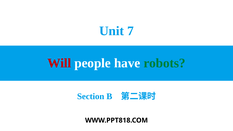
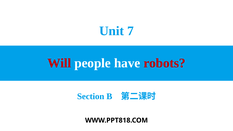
robots colour: green -> red
